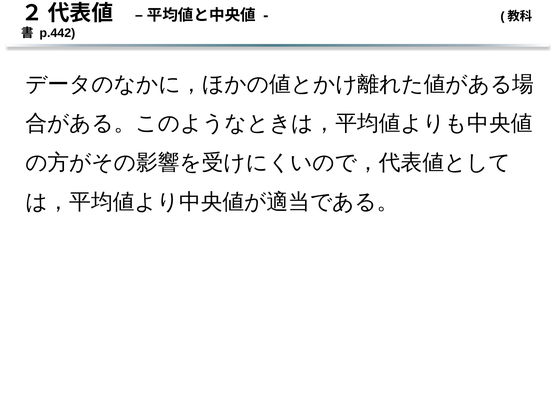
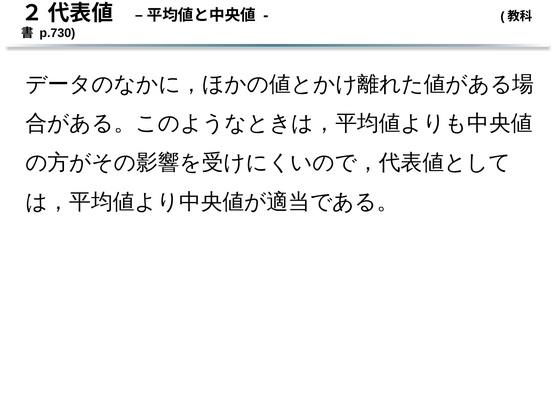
p.442: p.442 -> p.730
